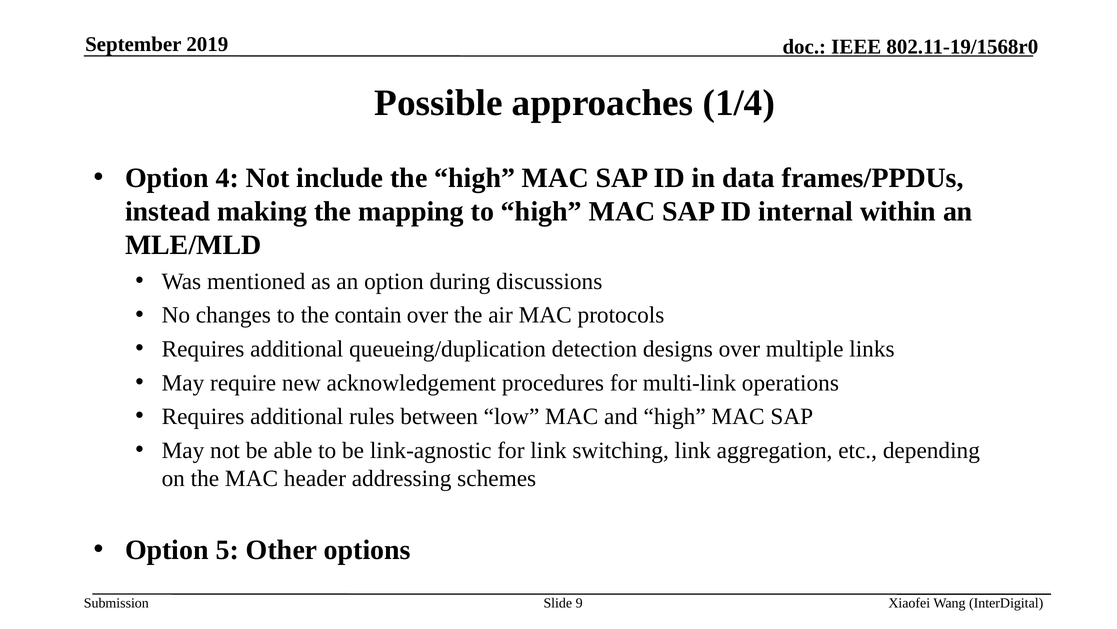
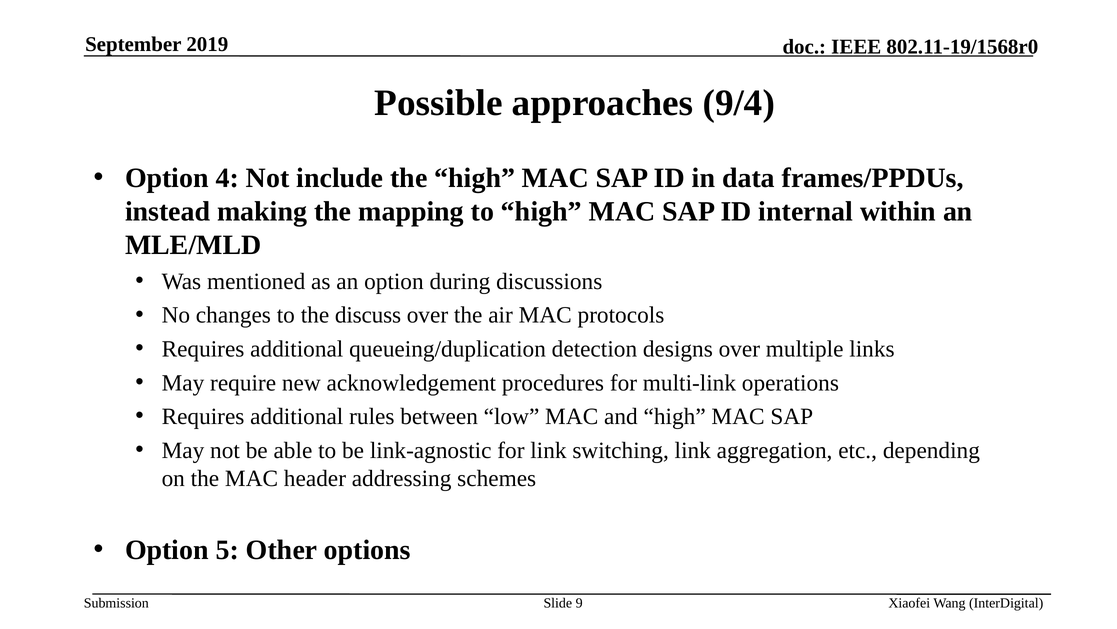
1/4: 1/4 -> 9/4
contain: contain -> discuss
